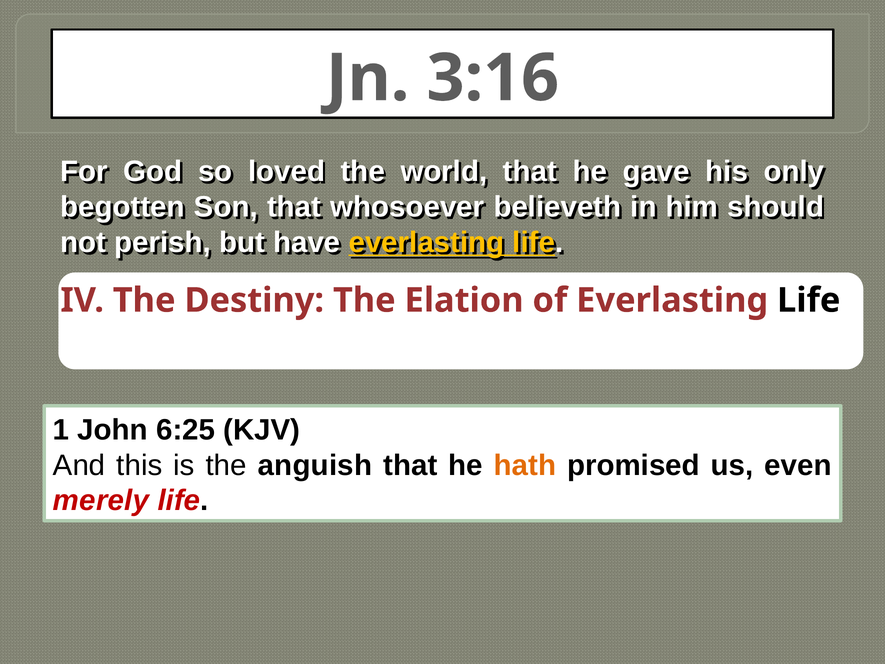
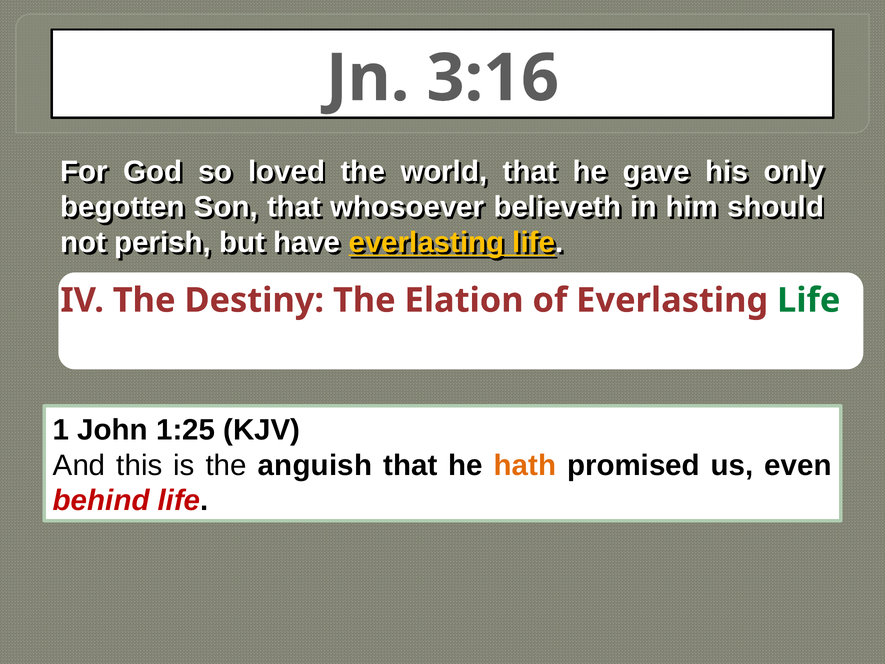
Life at (809, 300) colour: black -> green
6:25: 6:25 -> 1:25
merely: merely -> behind
